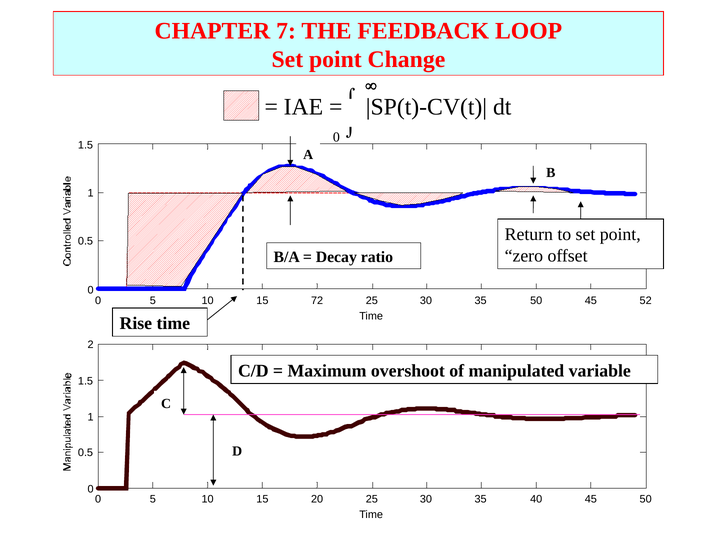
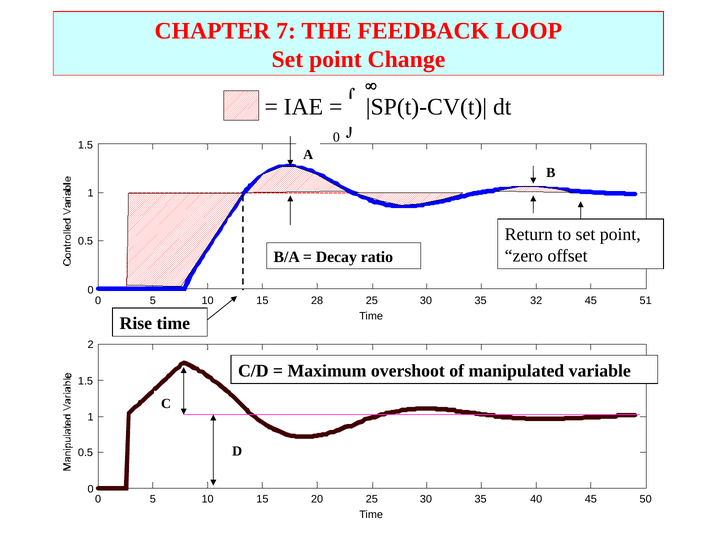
72: 72 -> 28
35 50: 50 -> 32
52: 52 -> 51
